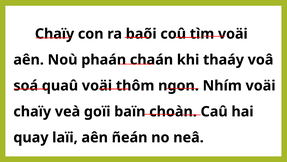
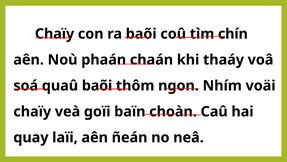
tìm voäi: voäi -> chín
quaû voäi: voäi -> baõi
